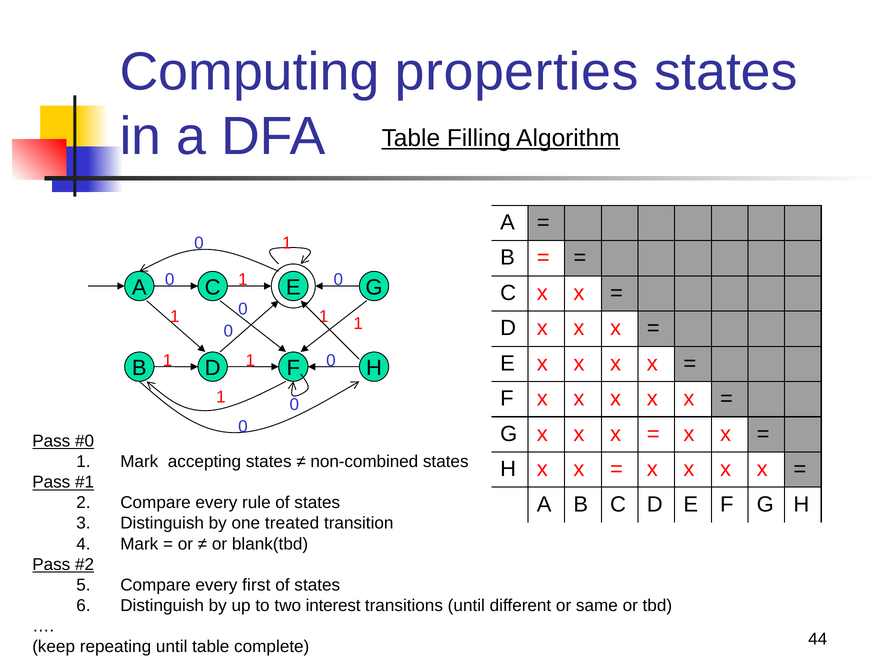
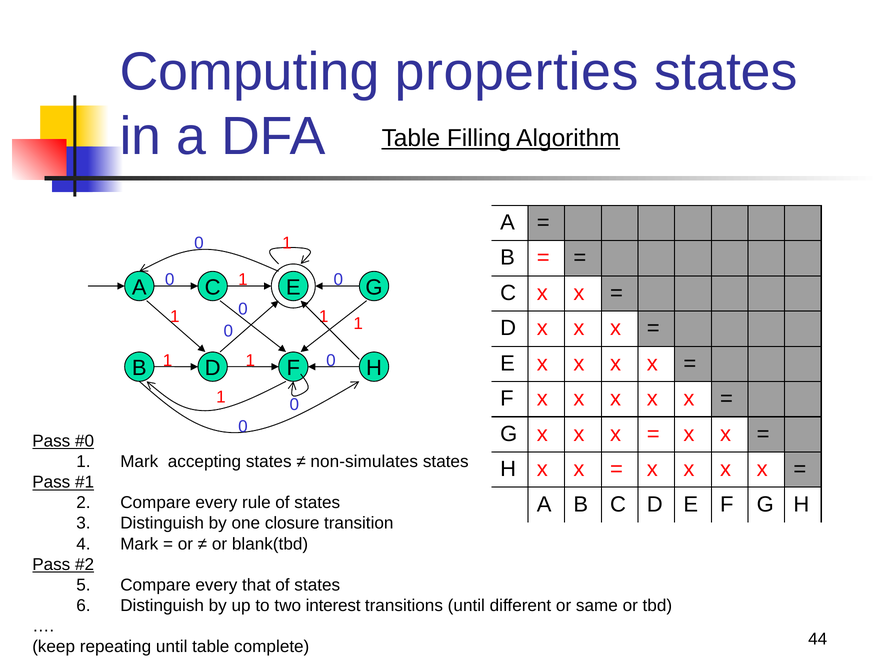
non-combined: non-combined -> non-simulates
treated: treated -> closure
first: first -> that
